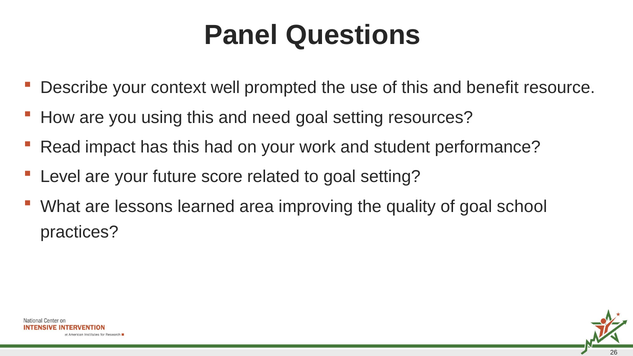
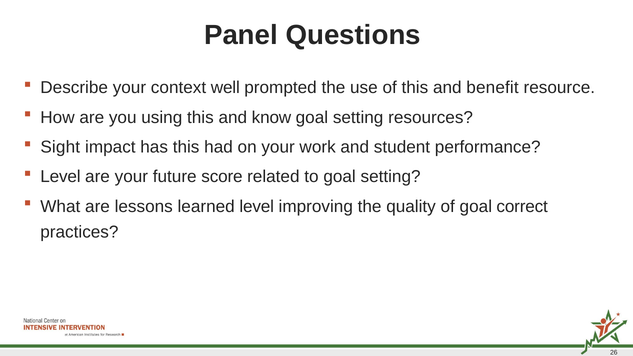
need: need -> know
Read: Read -> Sight
learned area: area -> level
school: school -> correct
